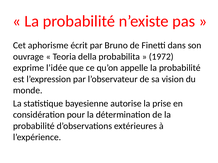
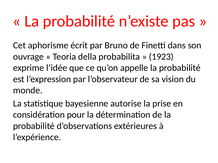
1972: 1972 -> 1923
